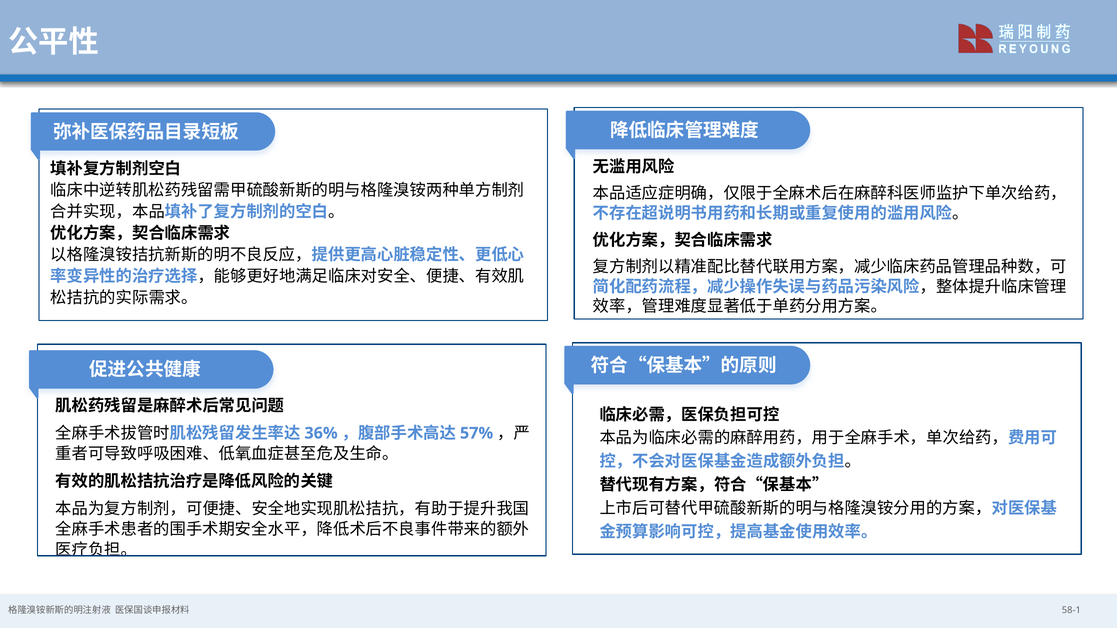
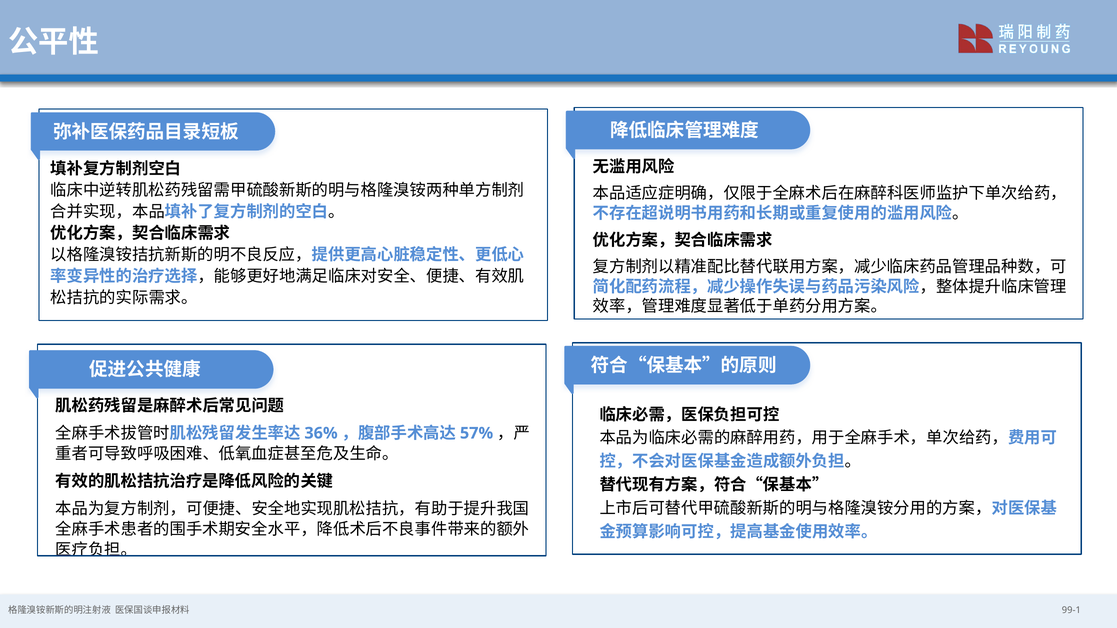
58-1: 58-1 -> 99-1
